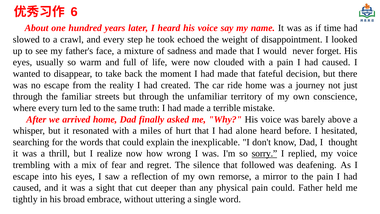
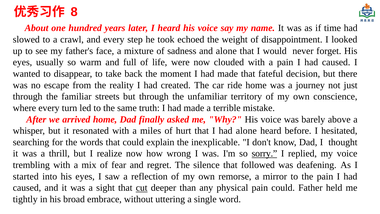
6: 6 -> 8
and made: made -> alone
escape at (26, 176): escape -> started
cut underline: none -> present
